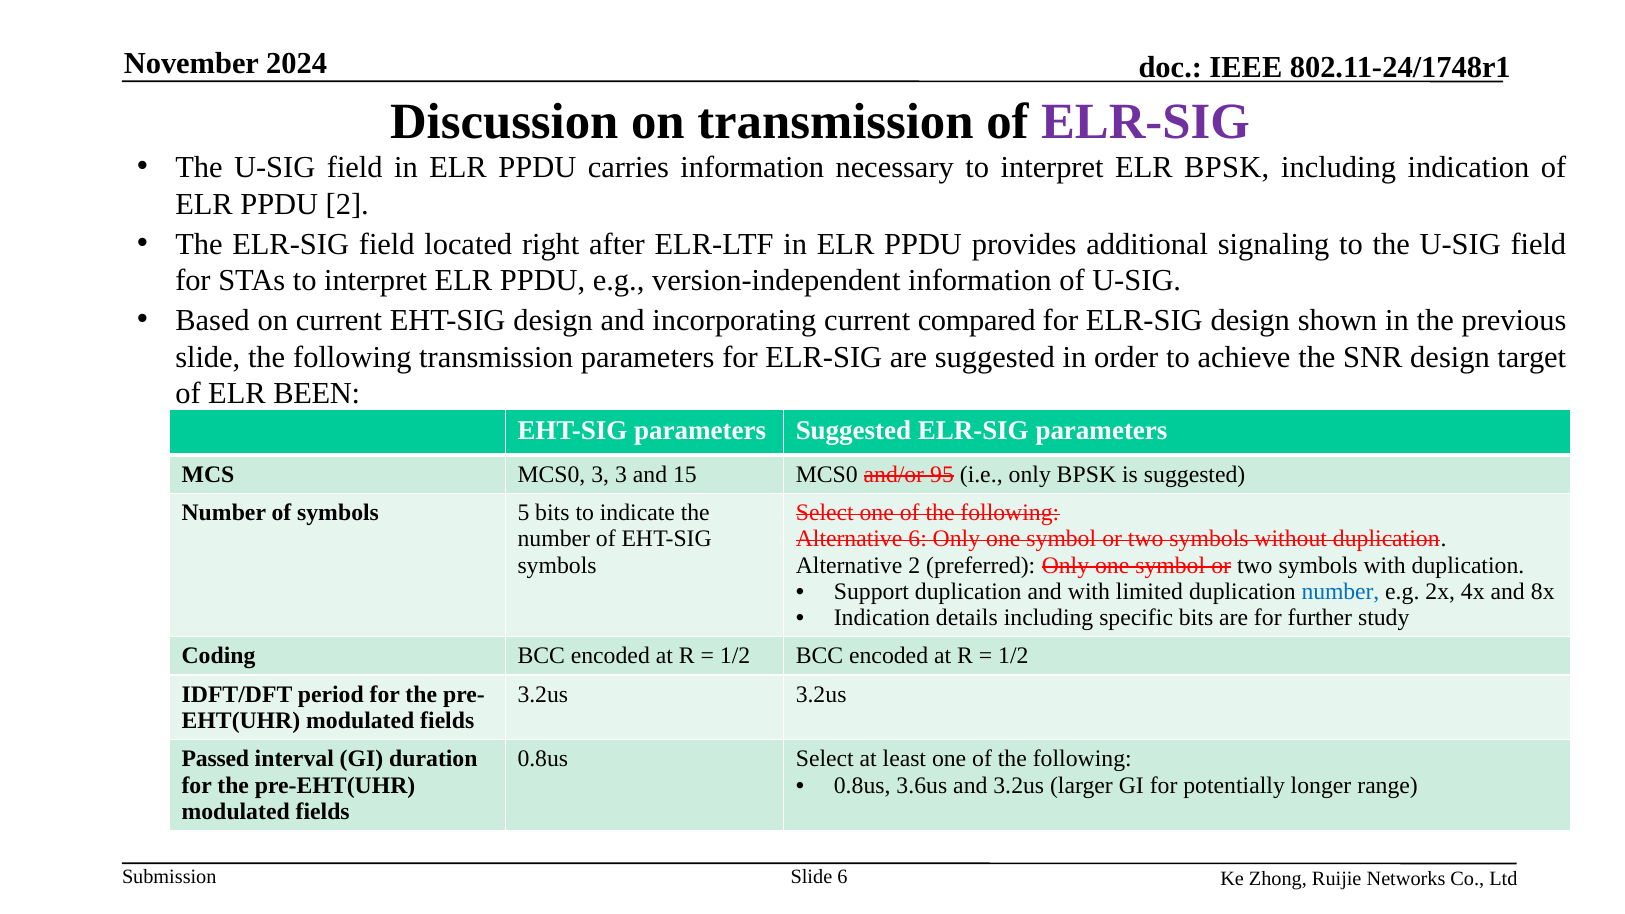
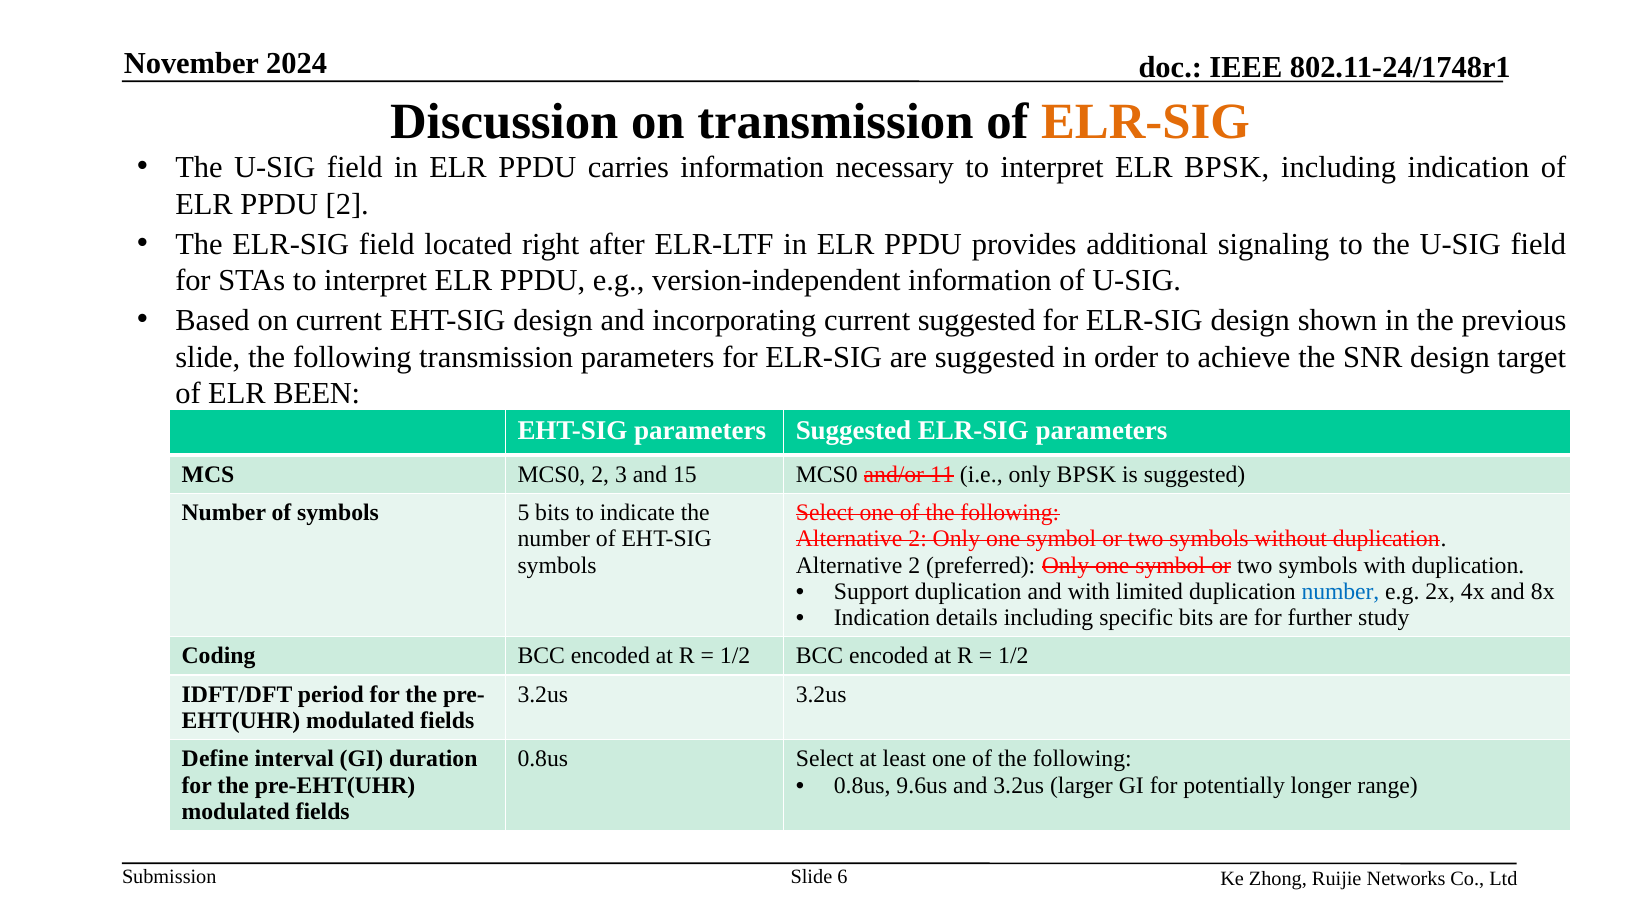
ELR-SIG at (1145, 122) colour: purple -> orange
current compared: compared -> suggested
MCS0 3: 3 -> 2
95: 95 -> 11
6 at (918, 539): 6 -> 2
Passed: Passed -> Define
3.6us: 3.6us -> 9.6us
